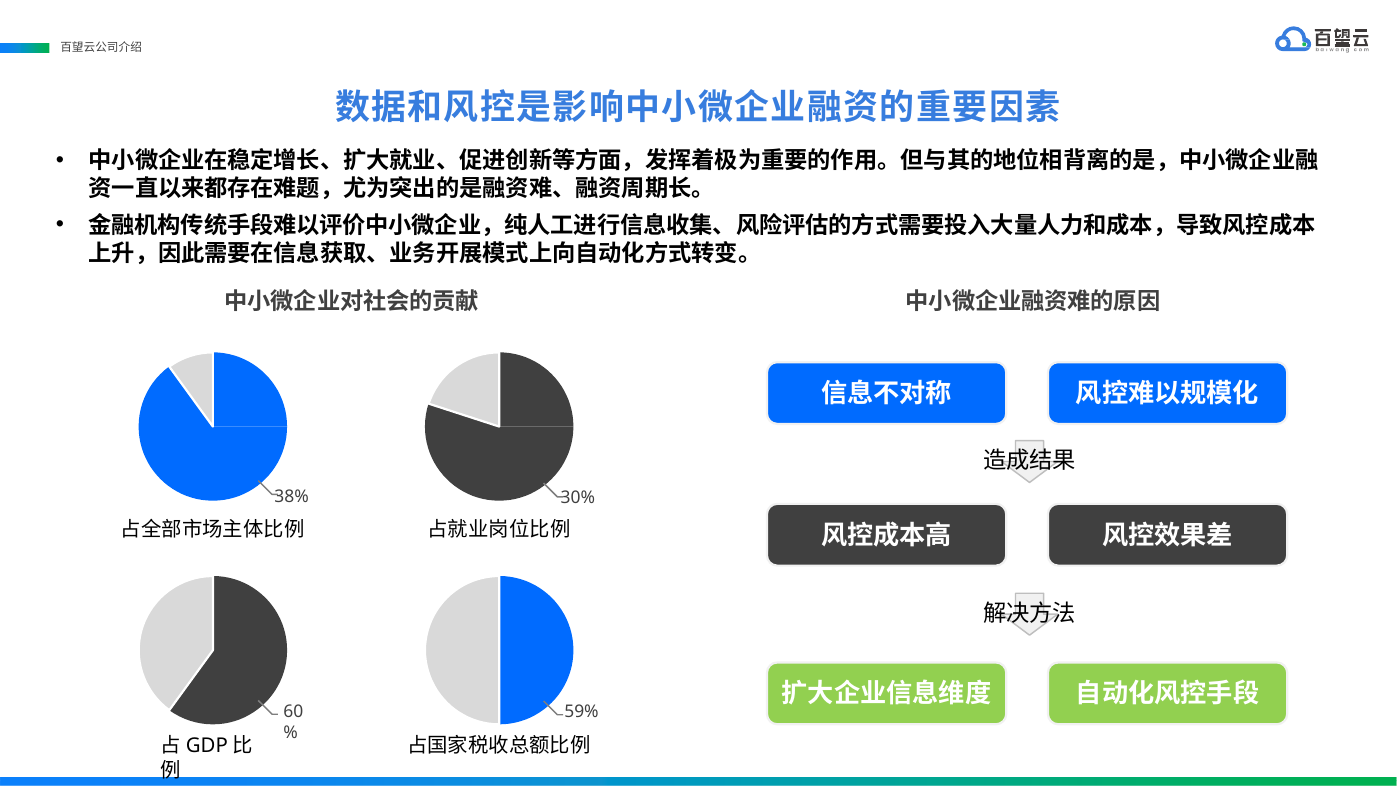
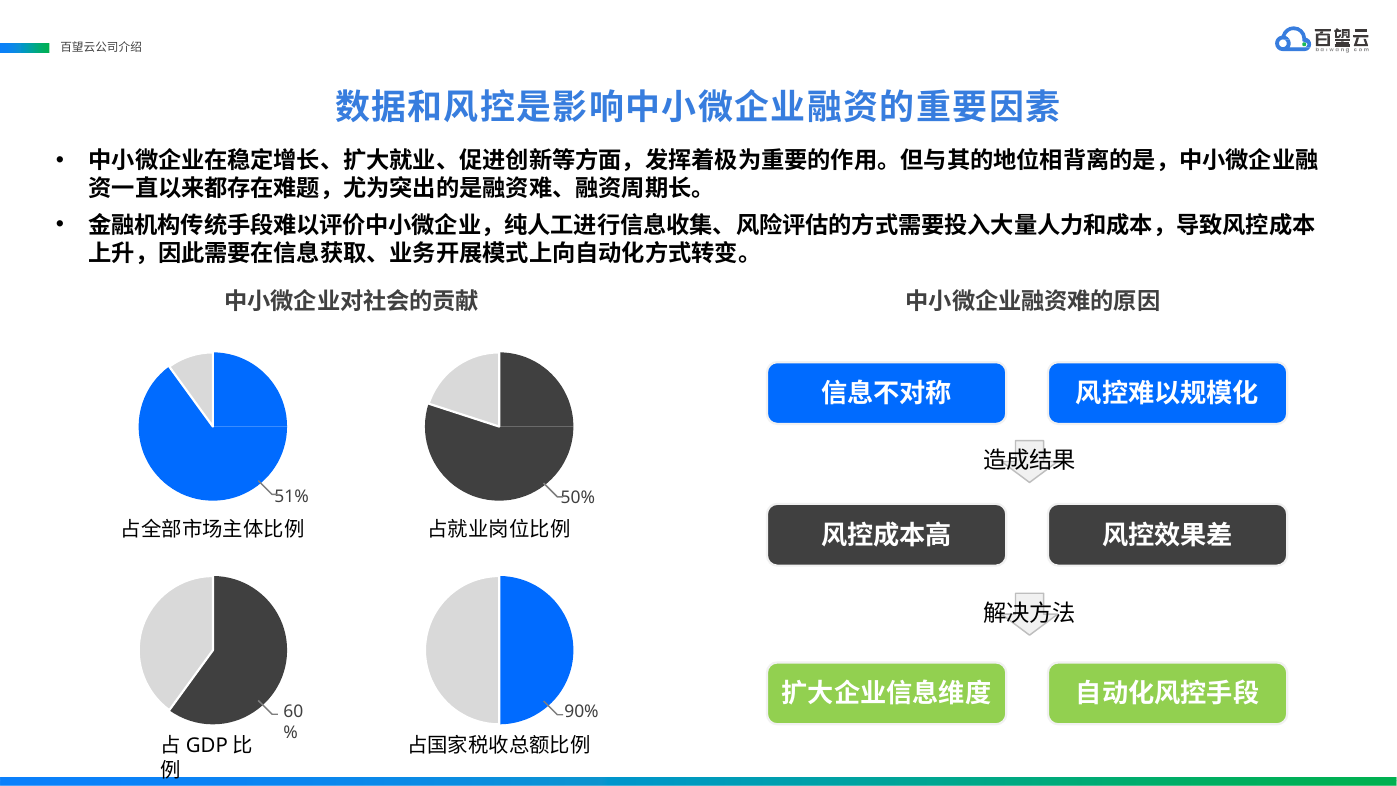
38%: 38% -> 51%
30%: 30% -> 50%
59%: 59% -> 90%
